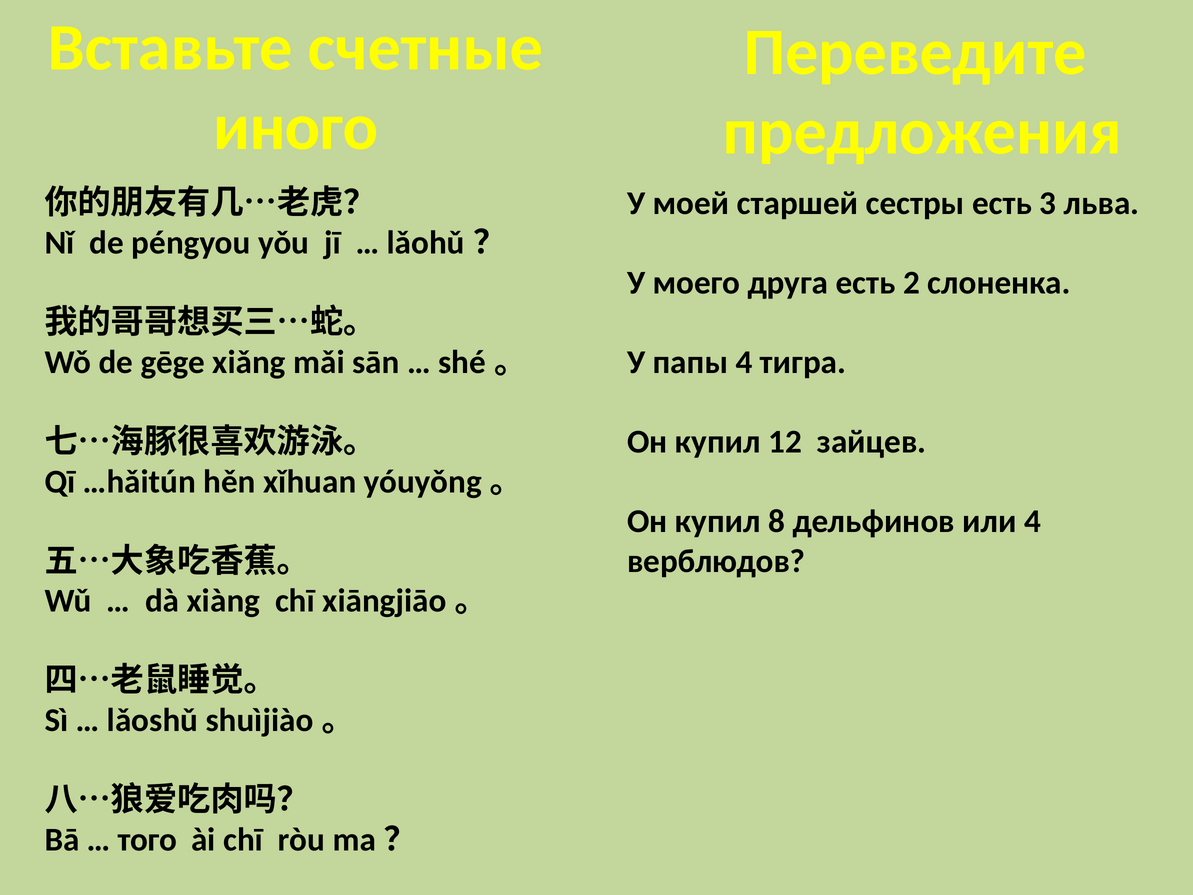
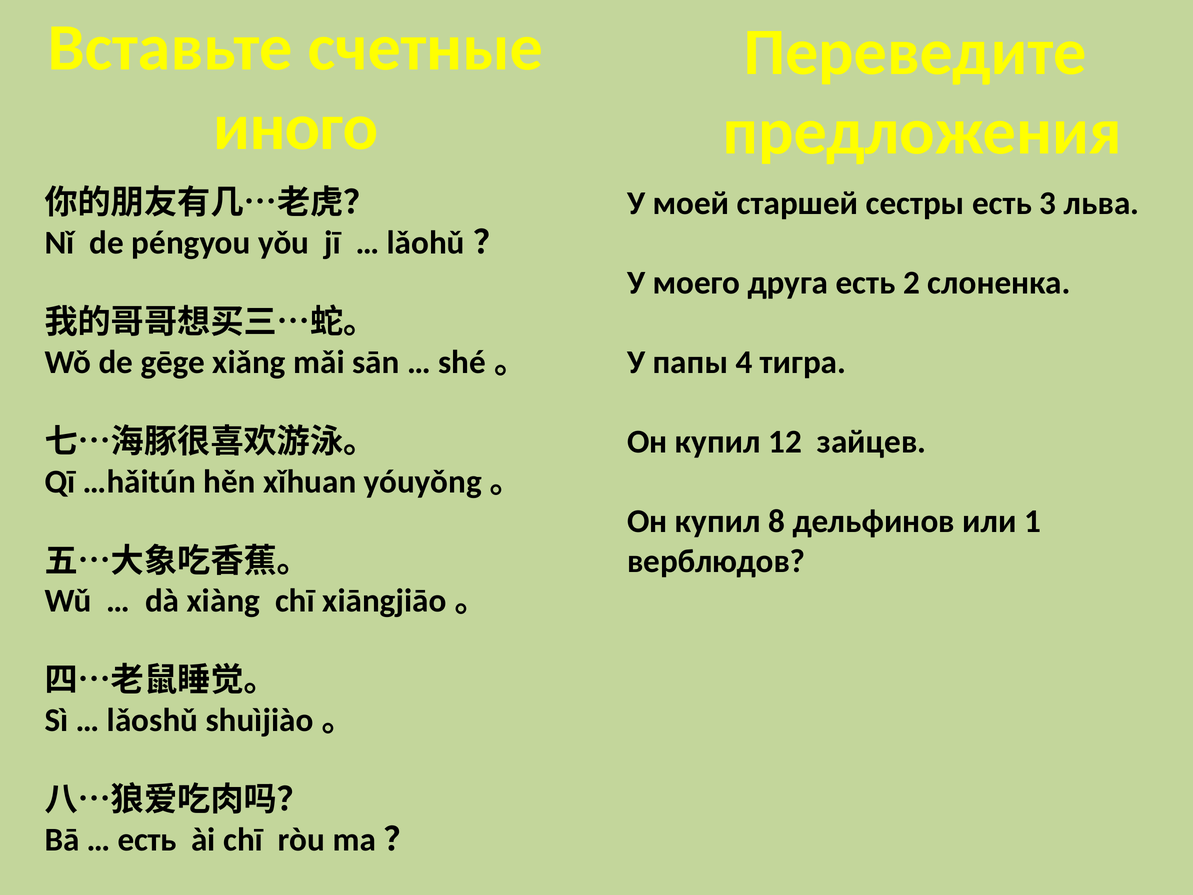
или 4: 4 -> 1
того at (147, 839): того -> есть
